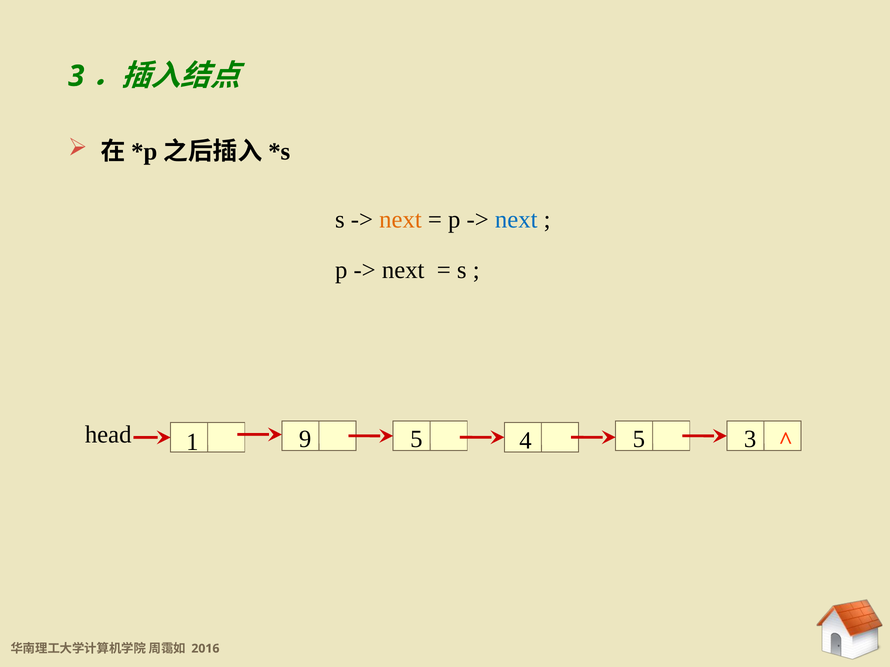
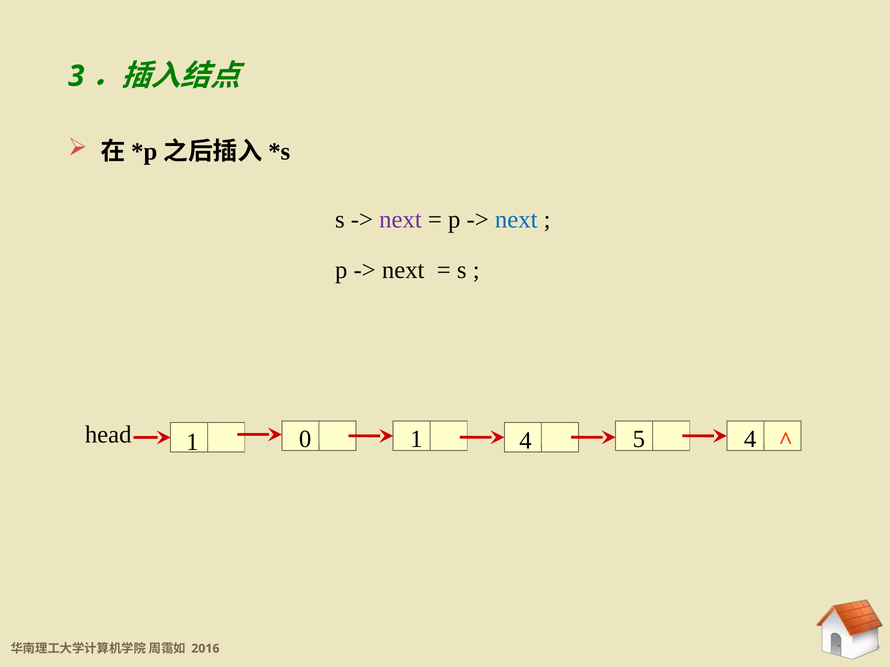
next at (400, 220) colour: orange -> purple
head 5: 5 -> 1
5 3: 3 -> 4
9: 9 -> 0
